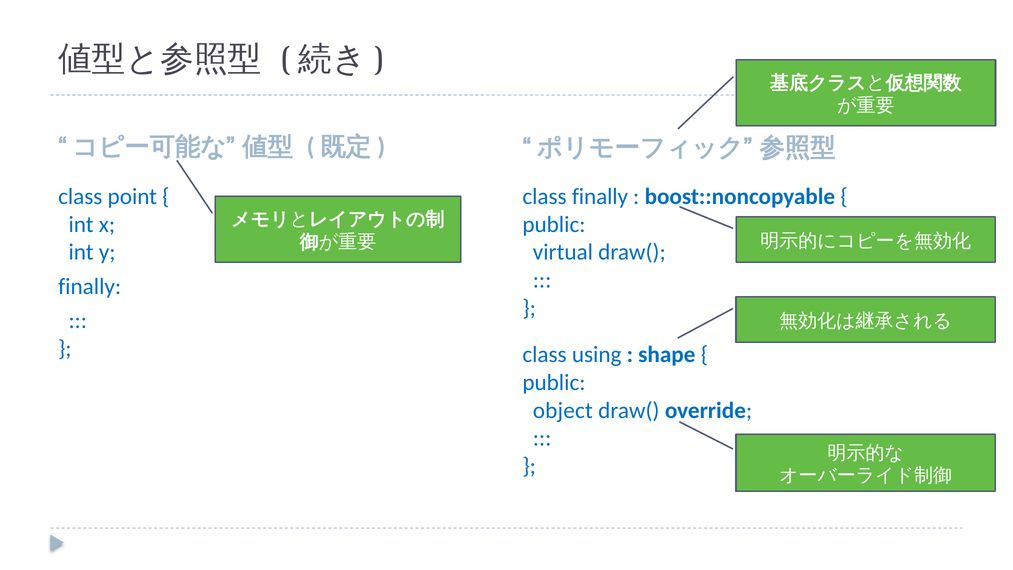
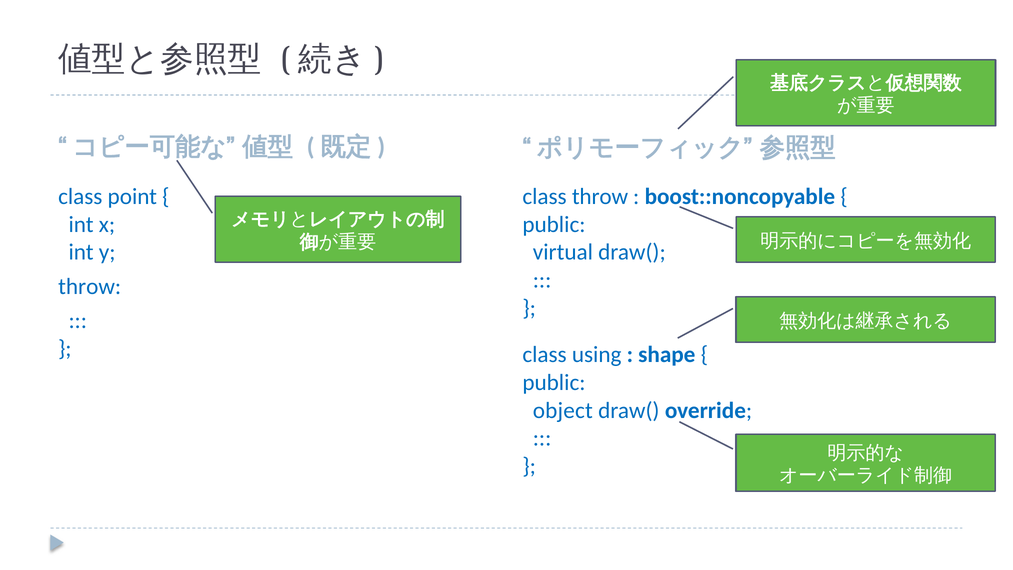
class finally: finally -> throw
finally at (90, 286): finally -> throw
